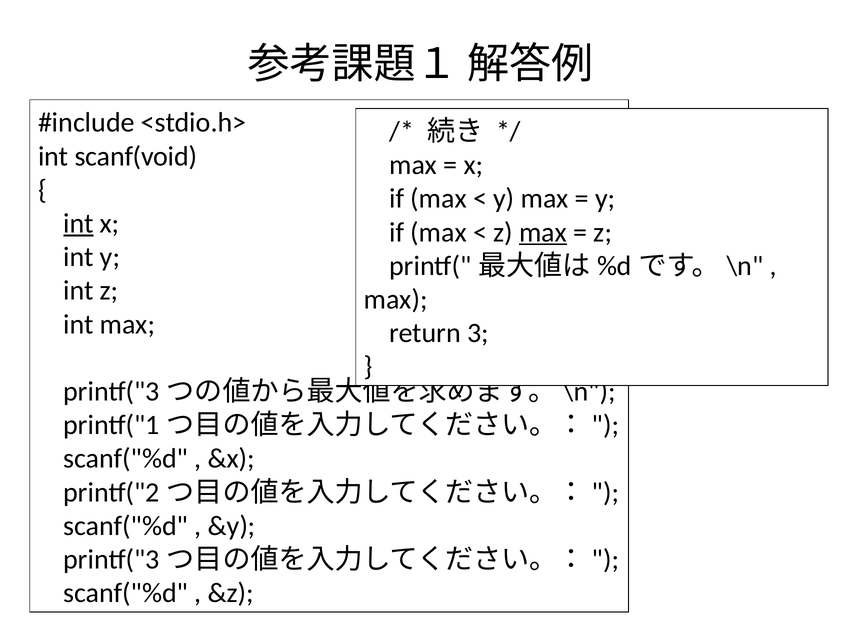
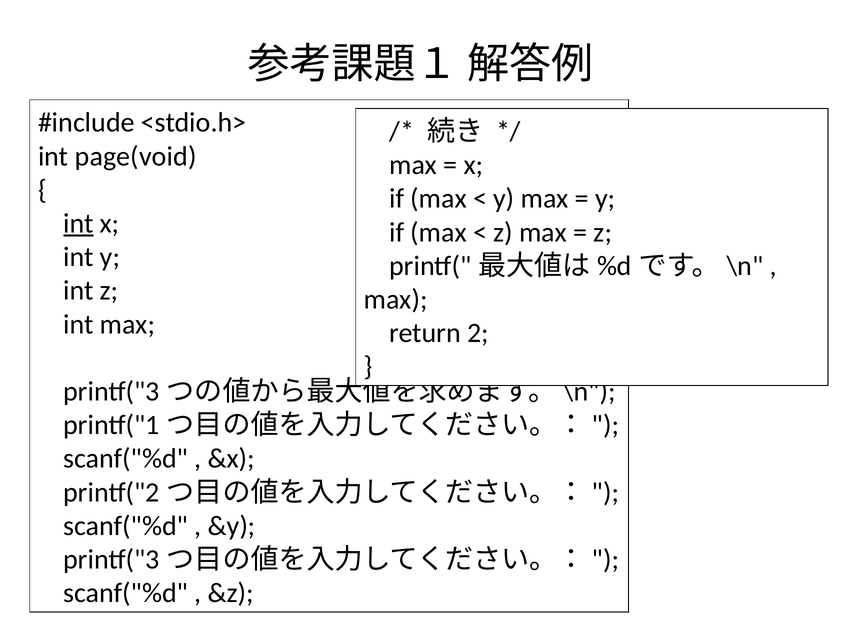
scanf(void: scanf(void -> page(void
max at (543, 233) underline: present -> none
3: 3 -> 2
